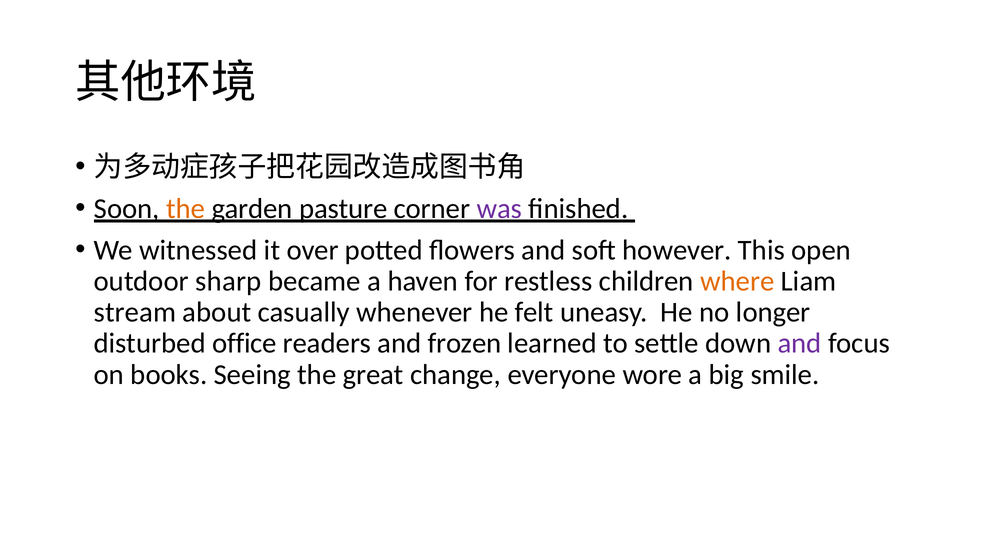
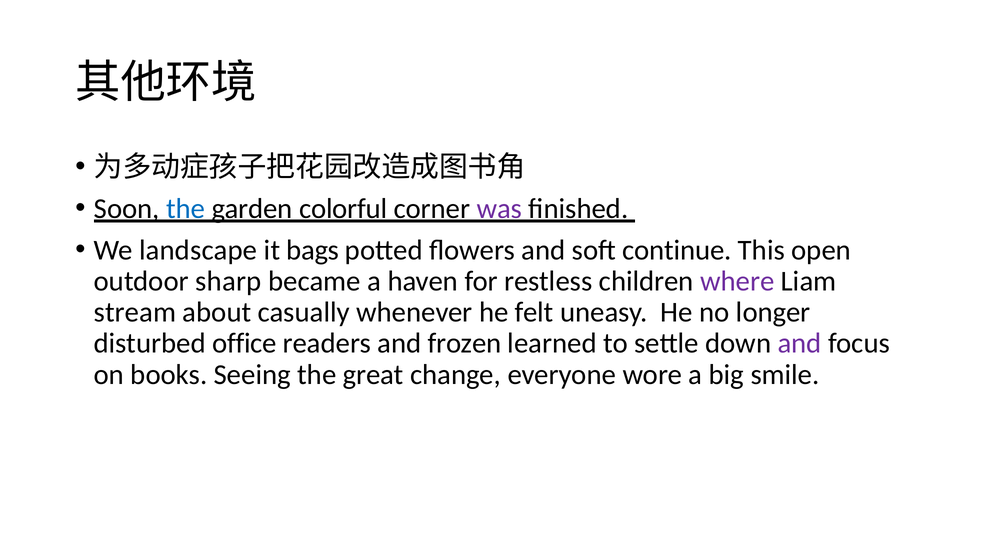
the at (186, 208) colour: orange -> blue
pasture: pasture -> colorful
witnessed: witnessed -> landscape
over: over -> bags
however: however -> continue
where colour: orange -> purple
